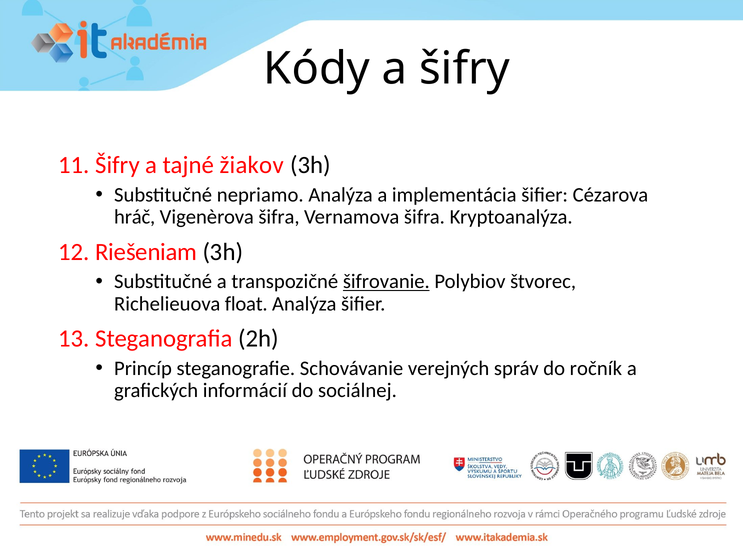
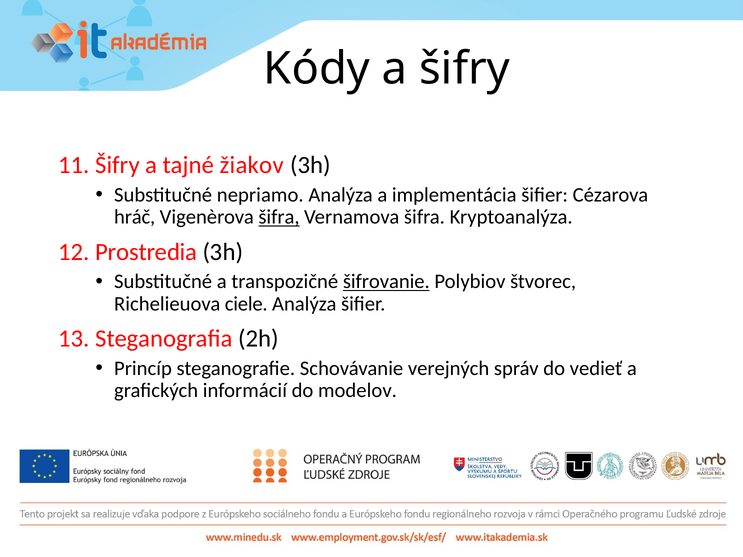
šifra at (279, 217) underline: none -> present
Riešeniam: Riešeniam -> Prostredia
float: float -> ciele
ročník: ročník -> vedieť
sociálnej: sociálnej -> modelov
